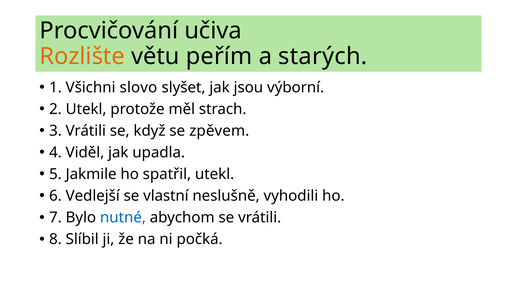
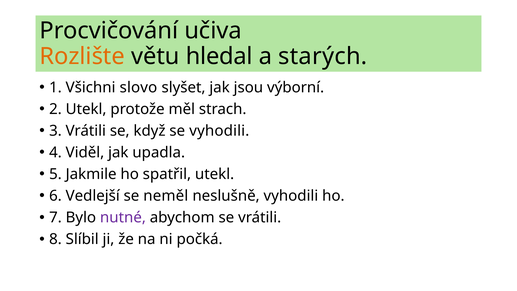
peřím: peřím -> hledal
se zpěvem: zpěvem -> vyhodili
vlastní: vlastní -> neměl
nutné colour: blue -> purple
